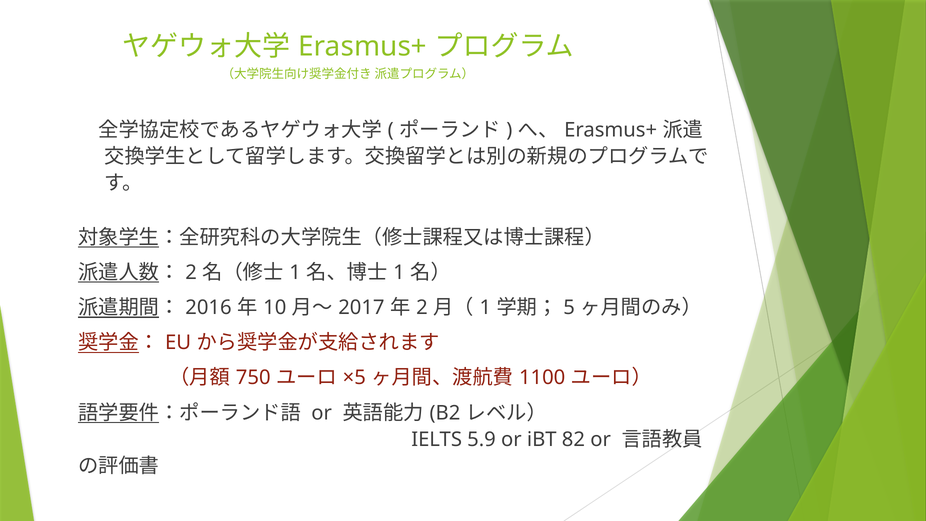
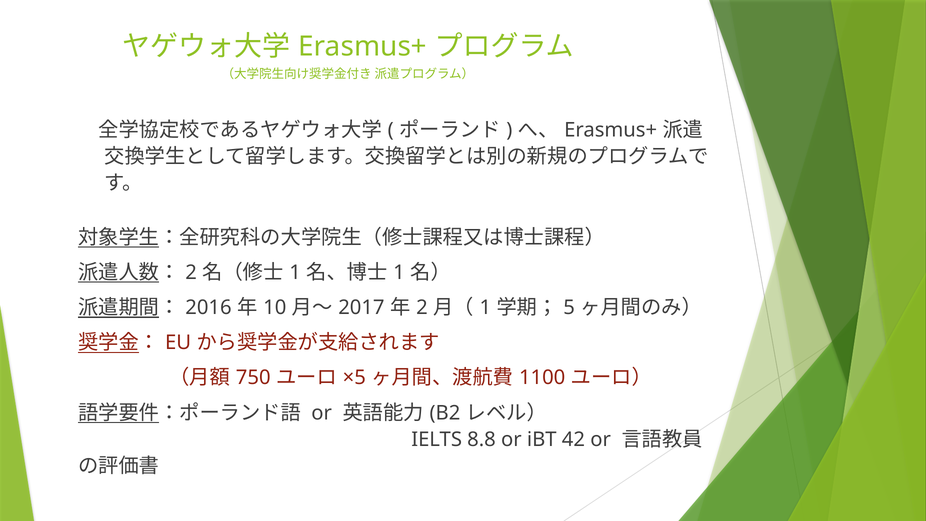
5.9: 5.9 -> 8.8
82: 82 -> 42
